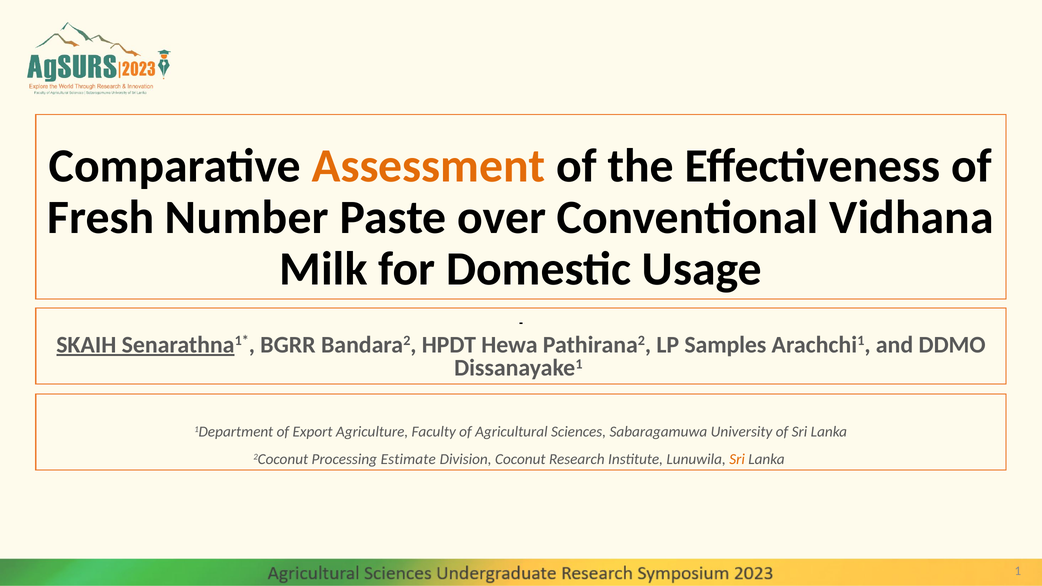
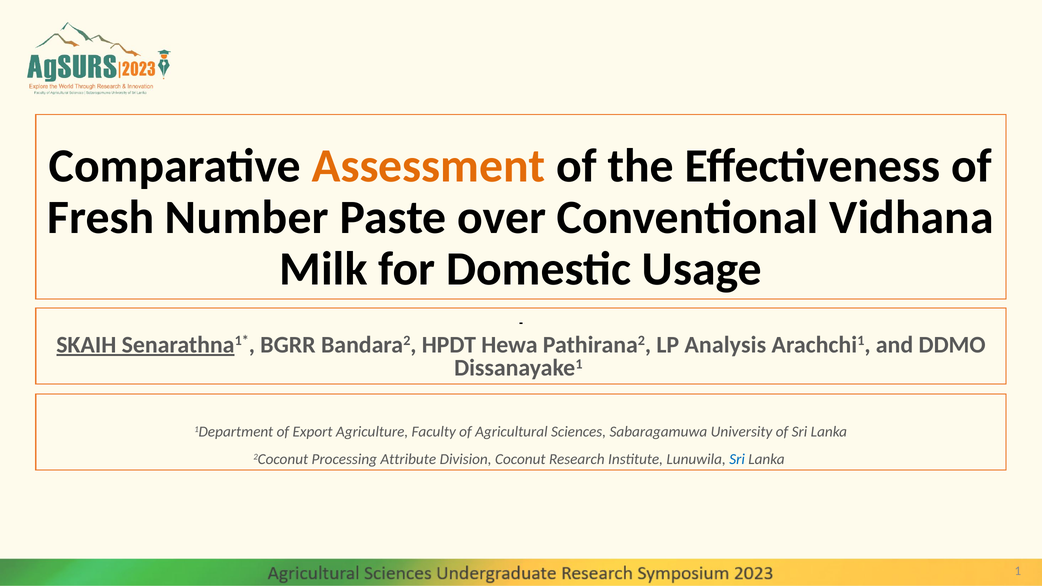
Samples: Samples -> Analysis
Estimate: Estimate -> Attribute
Sri at (737, 459) colour: orange -> blue
